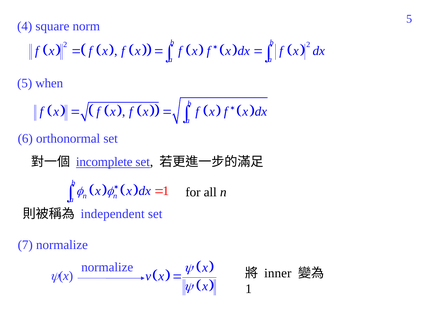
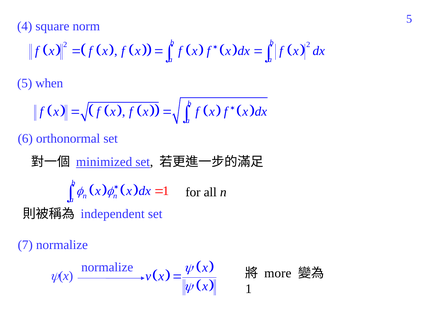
incomplete: incomplete -> minimized
inner: inner -> more
